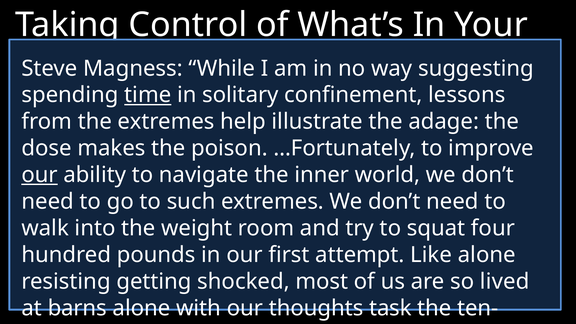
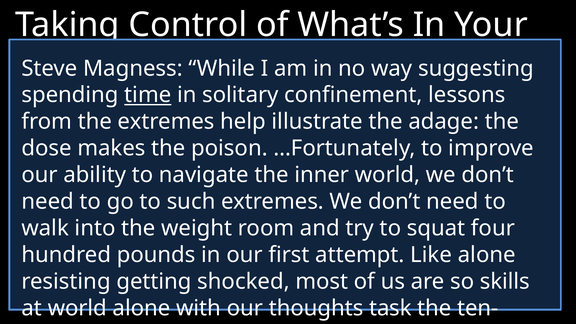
our at (40, 175) underline: present -> none
lived: lived -> skills
at barns: barns -> world
